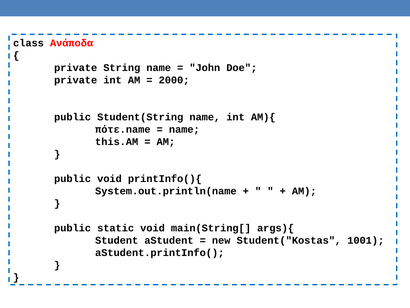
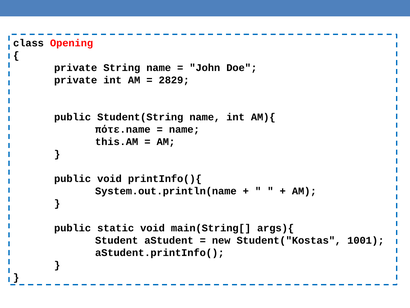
Ανάποδα: Ανάποδα -> Opening
2000: 2000 -> 2829
